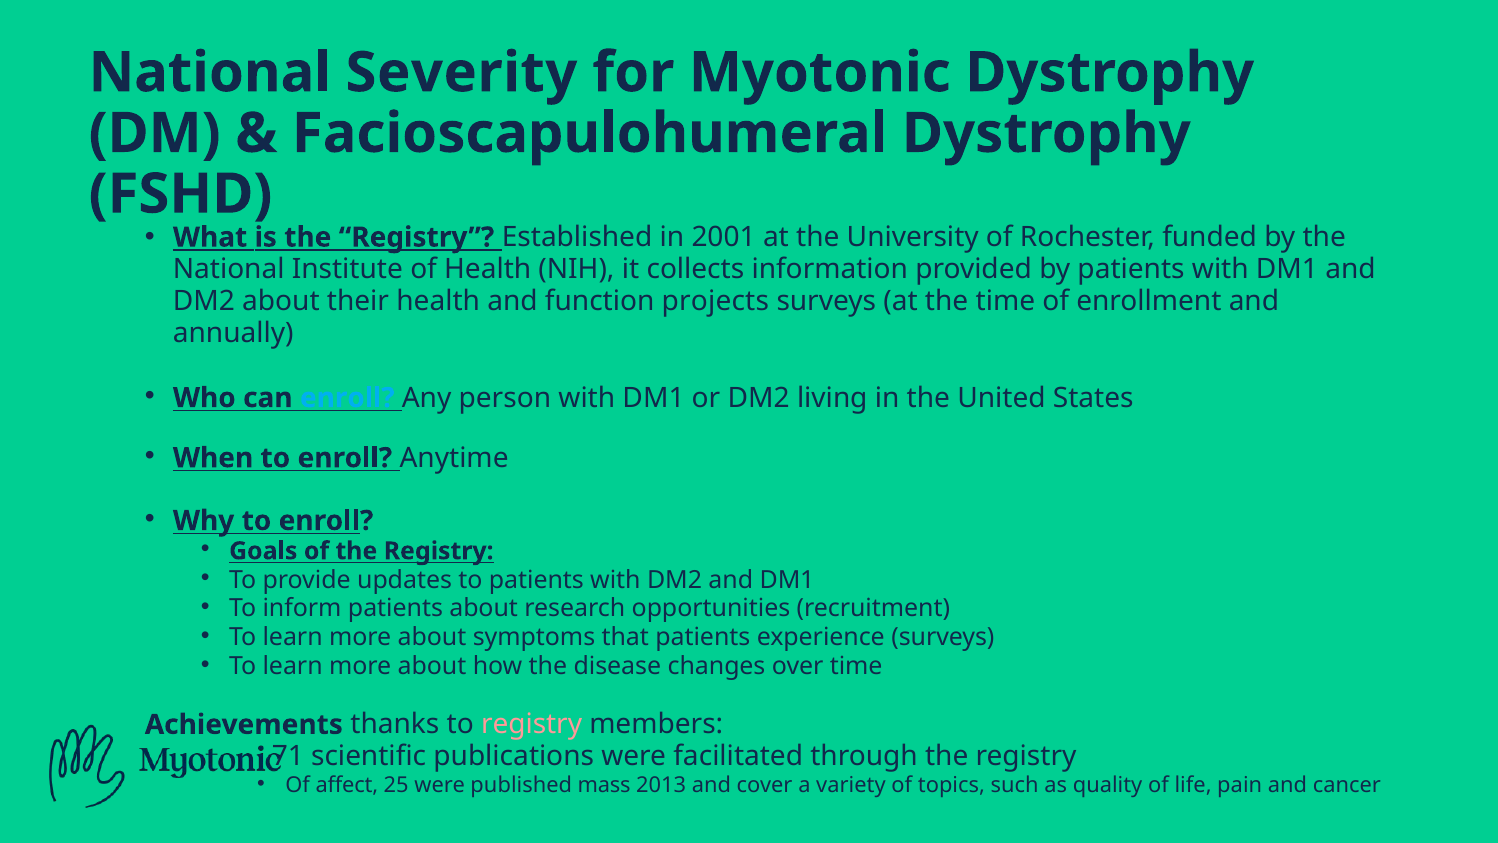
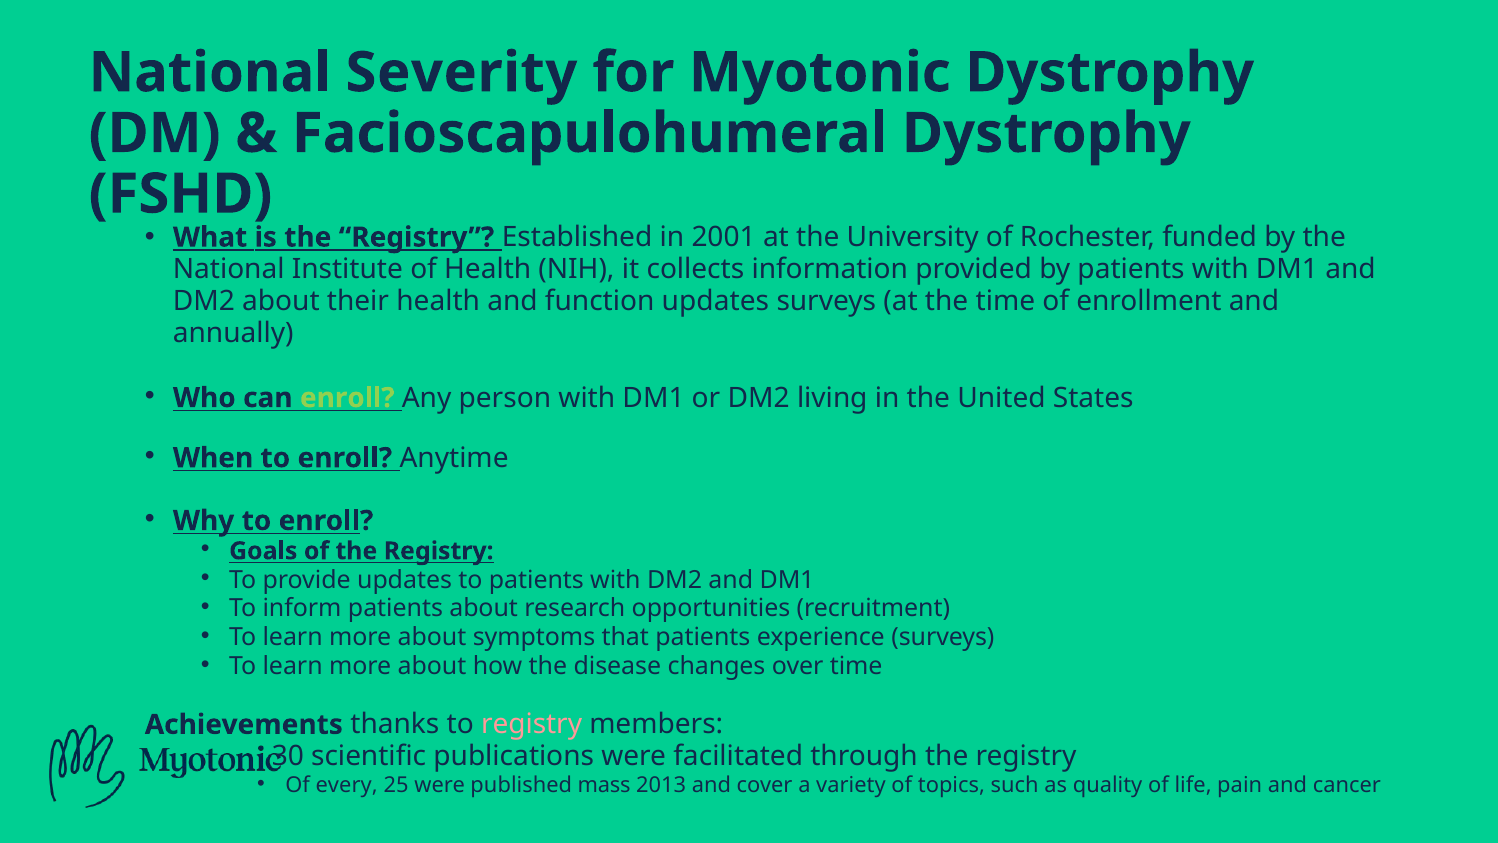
function projects: projects -> updates
enroll at (347, 398) colour: light blue -> light green
71: 71 -> 30
affect: affect -> every
